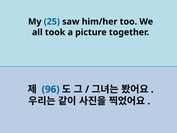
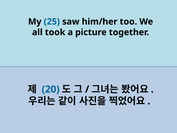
96: 96 -> 20
